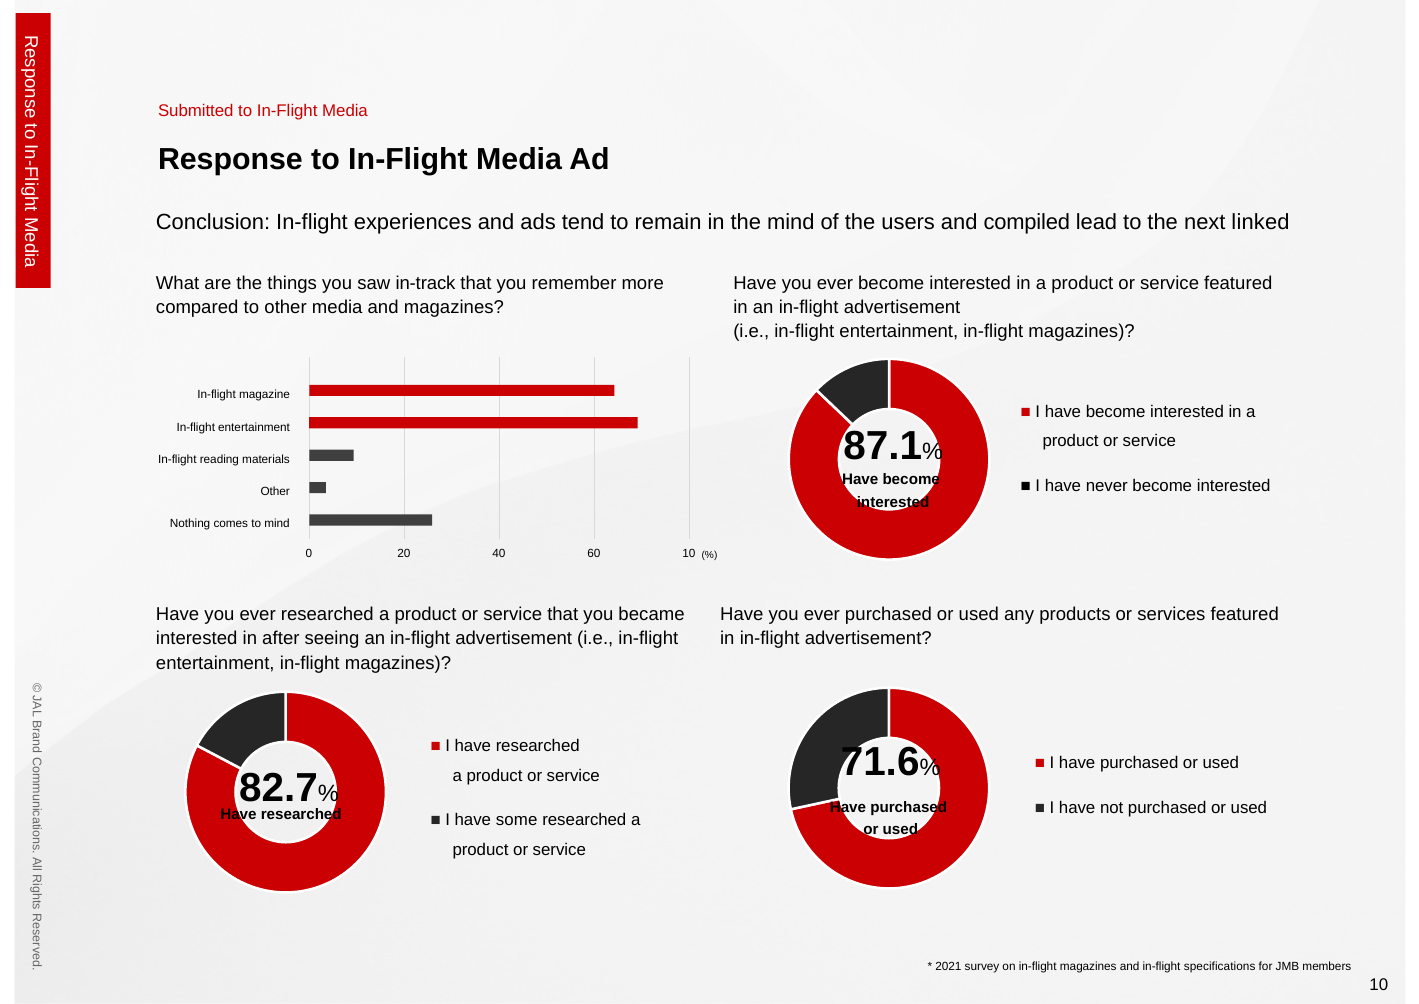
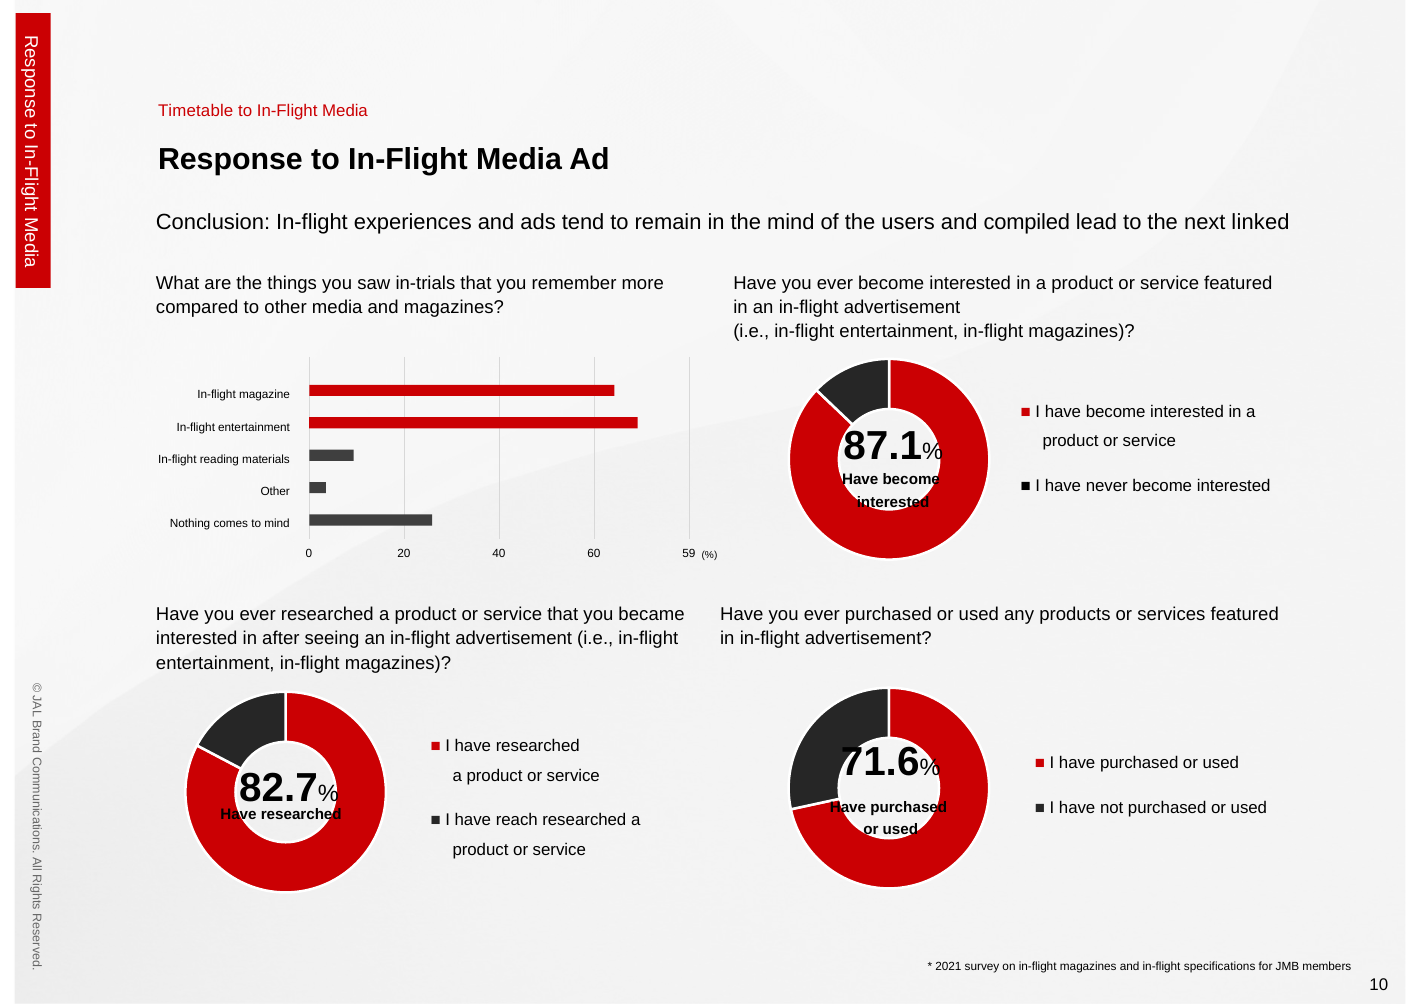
Submitted: Submitted -> Timetable
in-track: in-track -> in-trials
60 10: 10 -> 59
some: some -> reach
